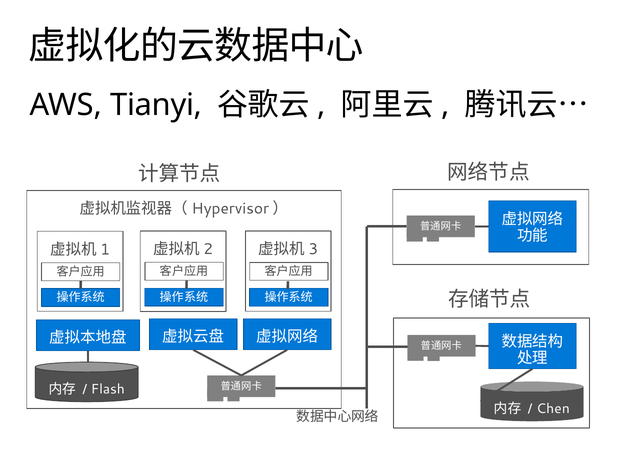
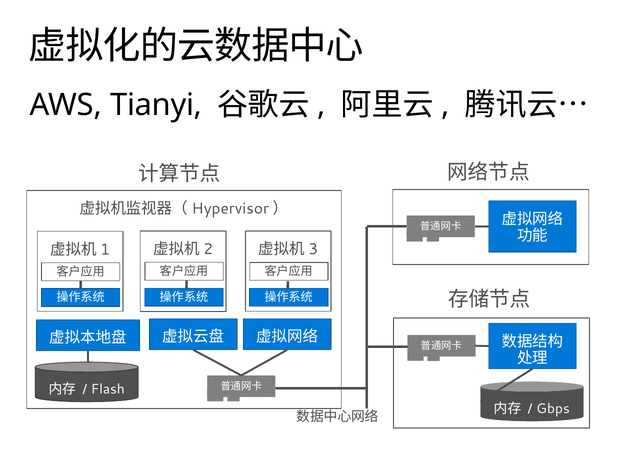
Chen: Chen -> Gbps
